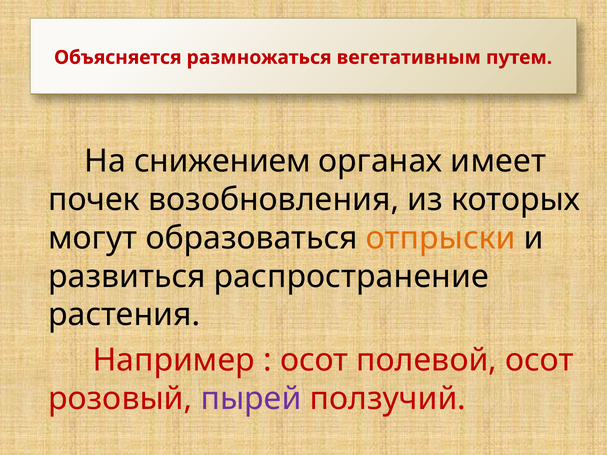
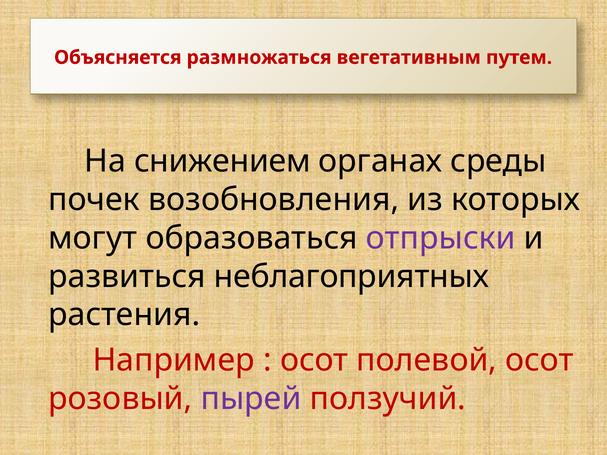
имеет: имеет -> среды
отпрыски colour: orange -> purple
распространение: распространение -> неблагоприятных
